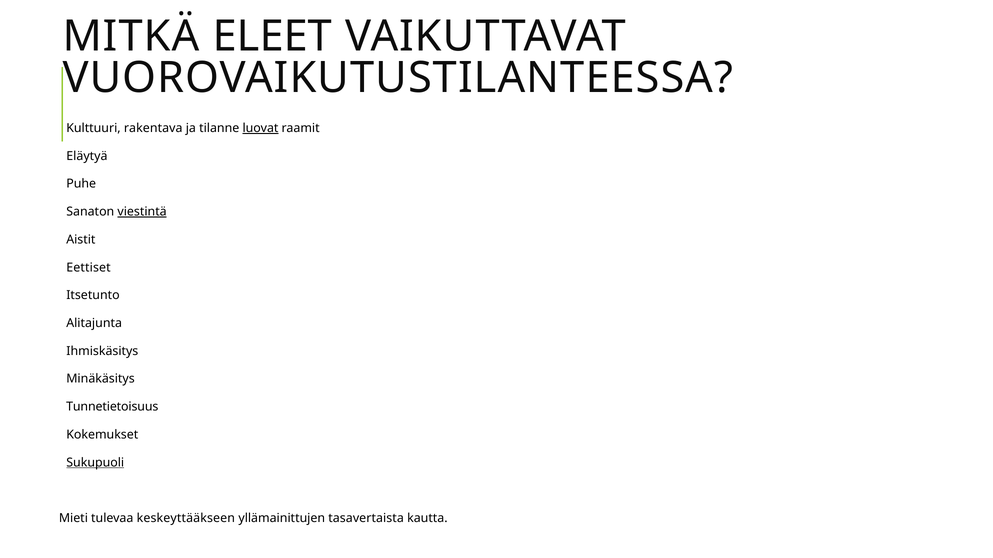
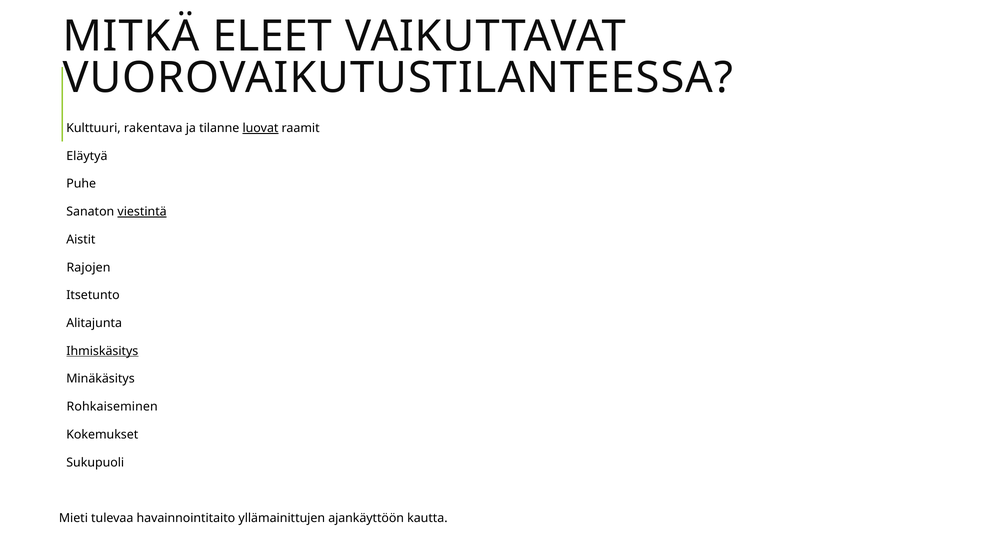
Eettiset: Eettiset -> Rajojen
Ihmiskäsitys underline: none -> present
Tunnetietoisuus: Tunnetietoisuus -> Rohkaiseminen
Sukupuoli underline: present -> none
keskeyttääkseen: keskeyttääkseen -> havainnointitaito
tasavertaista: tasavertaista -> ajankäyttöön
